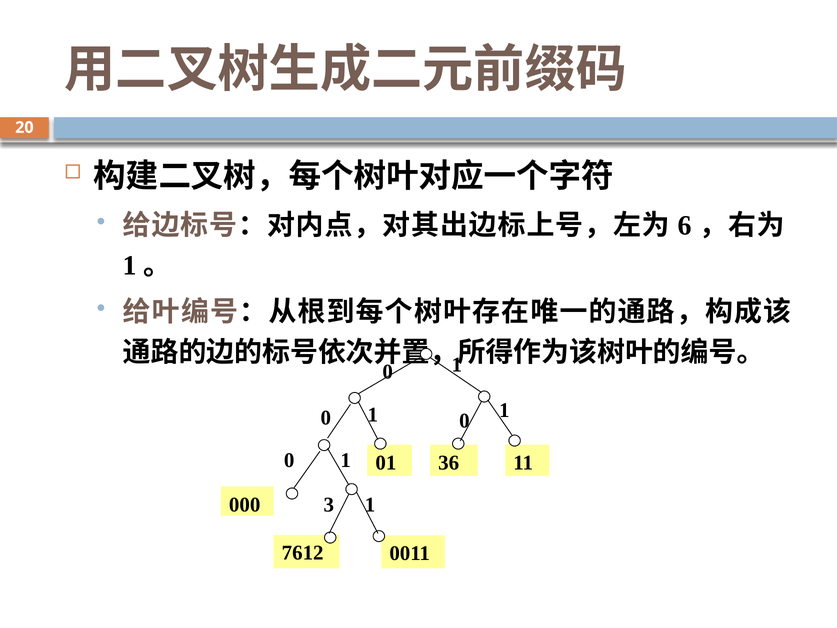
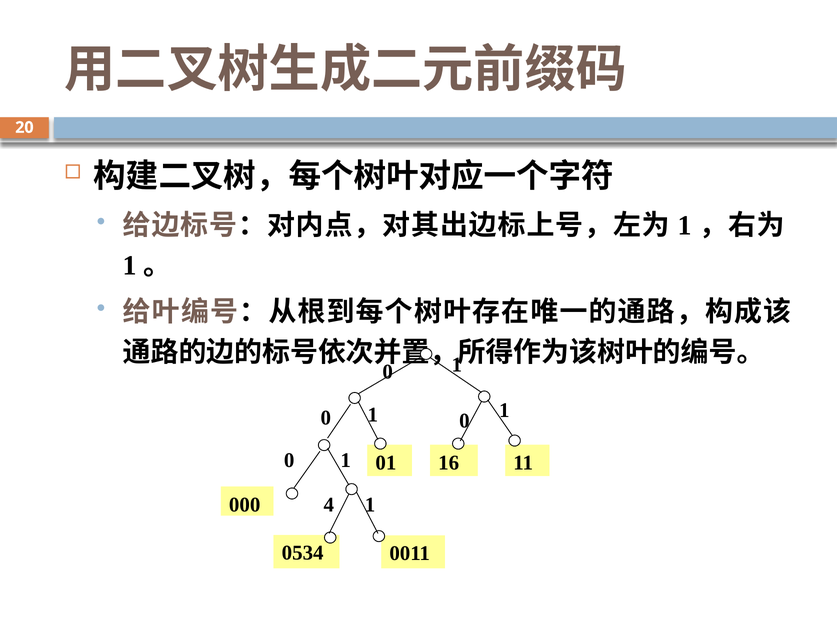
6 at (685, 225): 6 -> 1
36: 36 -> 16
3: 3 -> 4
7612: 7612 -> 0534
